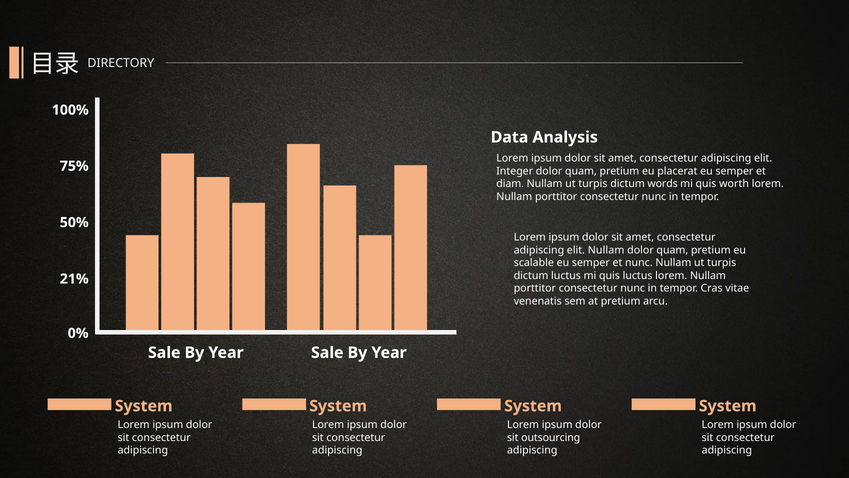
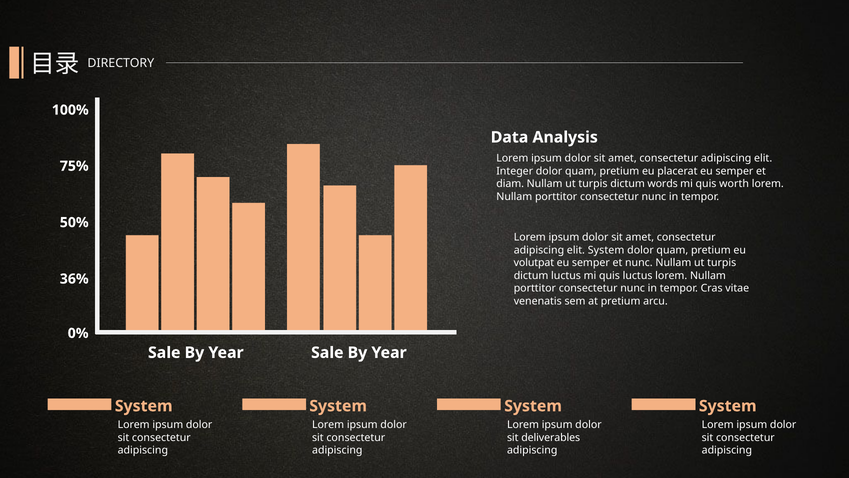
elit Nullam: Nullam -> System
scalable: scalable -> volutpat
21%: 21% -> 36%
outsourcing: outsourcing -> deliverables
